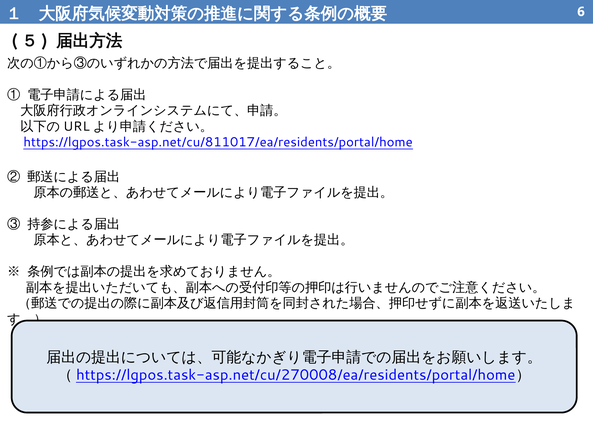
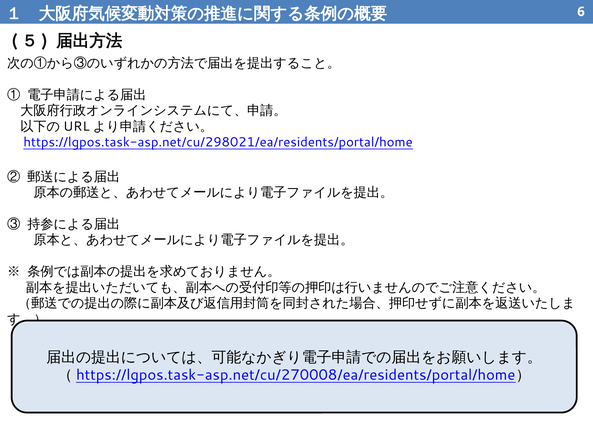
https://lgpos.task-asp.net/cu/811017/ea/residents/portal/home: https://lgpos.task-asp.net/cu/811017/ea/residents/portal/home -> https://lgpos.task-asp.net/cu/298021/ea/residents/portal/home
